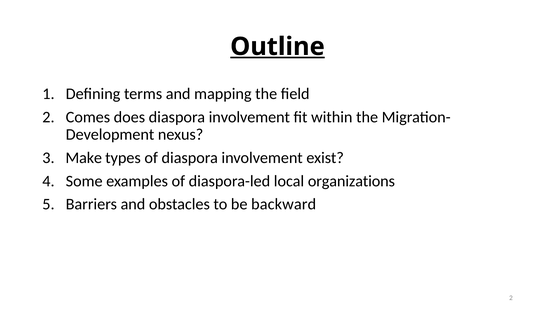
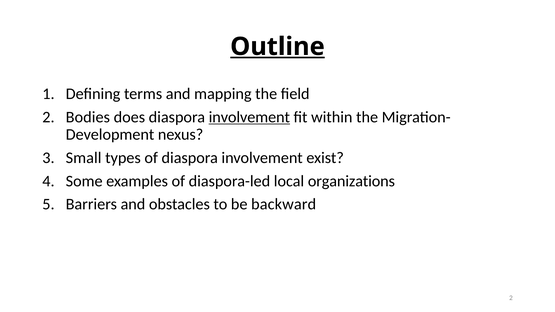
Comes: Comes -> Bodies
involvement at (249, 117) underline: none -> present
Make: Make -> Small
